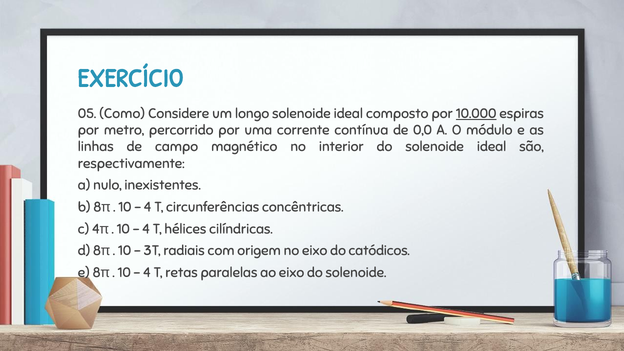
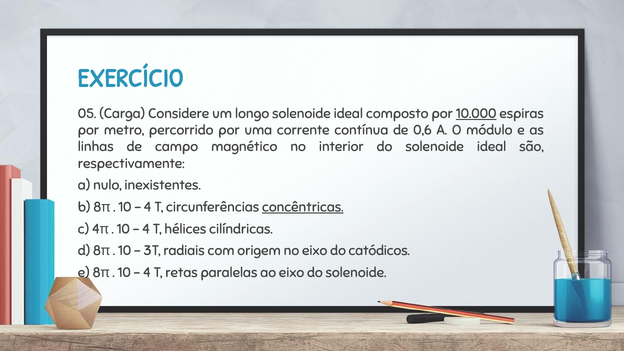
Como: Como -> Carga
0,0: 0,0 -> 0,6
concêntricas underline: none -> present
